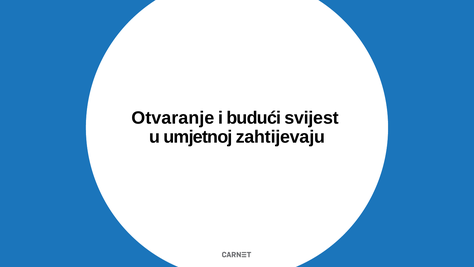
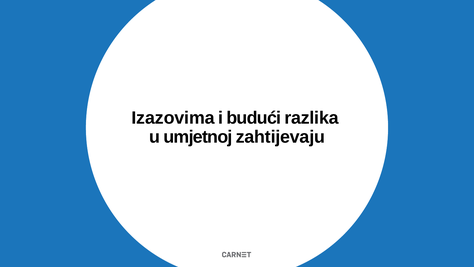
Otvaranje: Otvaranje -> Izazovima
svijest: svijest -> razlika
